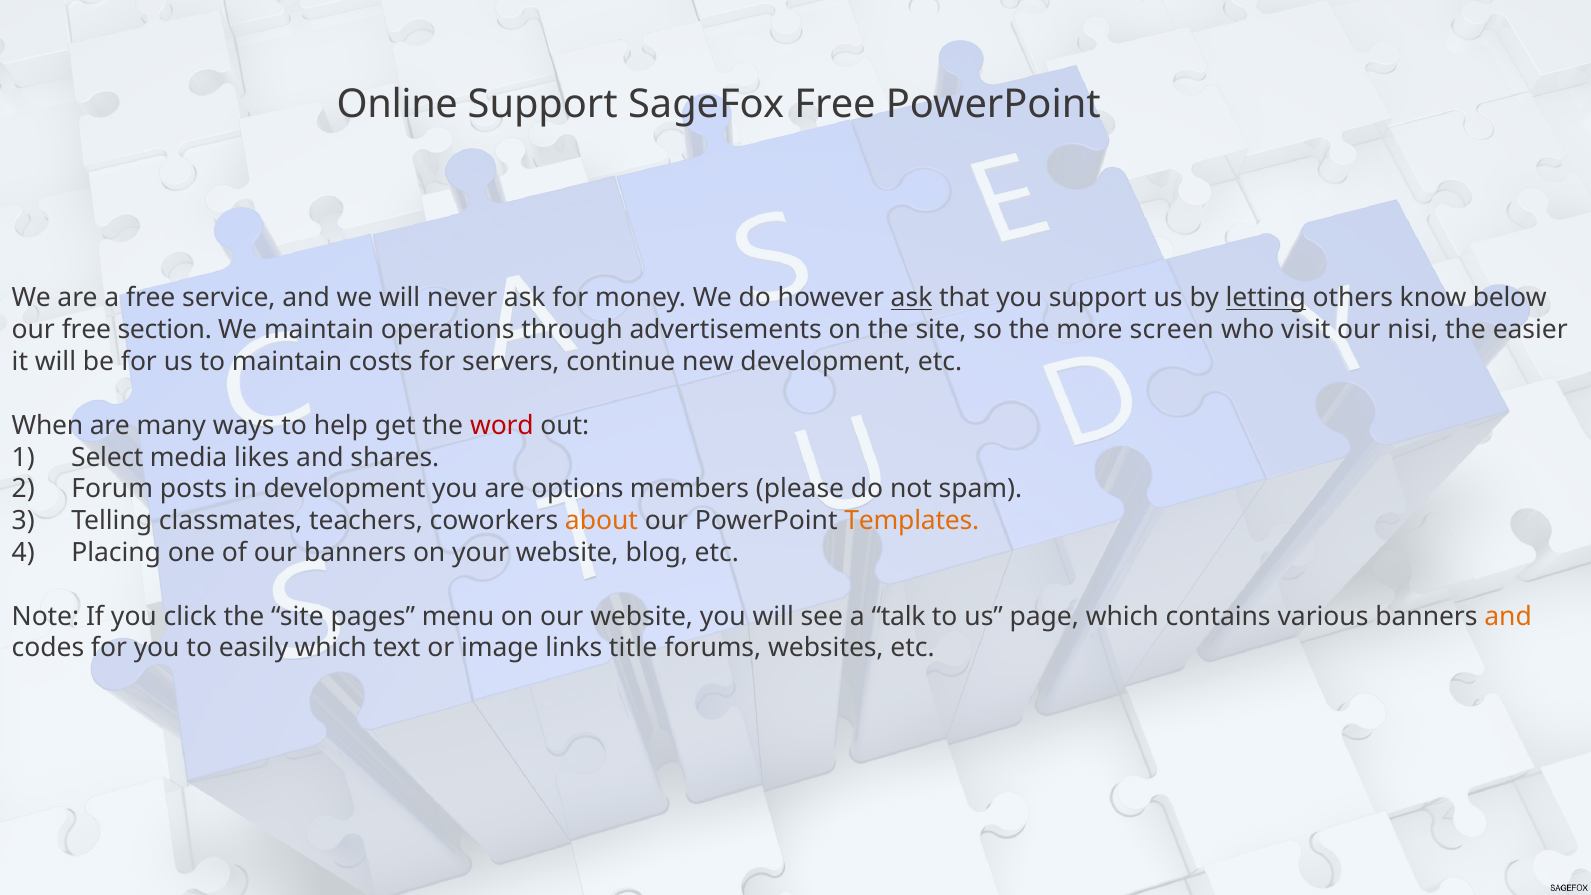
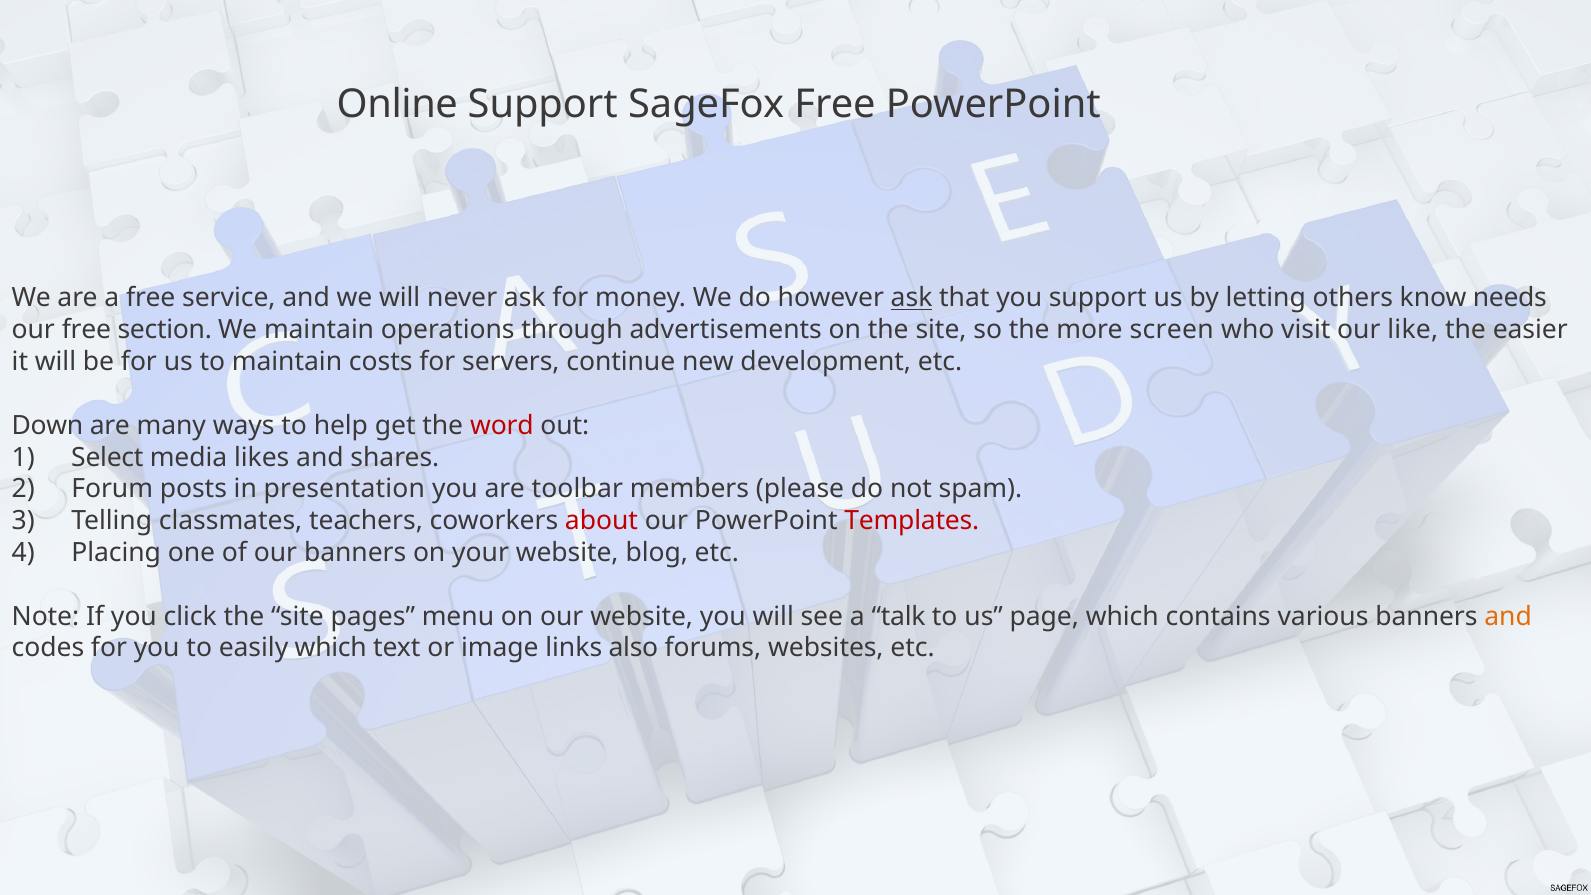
letting underline: present -> none
below: below -> needs
nisi: nisi -> like
When: When -> Down
in development: development -> presentation
options: options -> toolbar
about colour: orange -> red
Templates colour: orange -> red
title: title -> also
